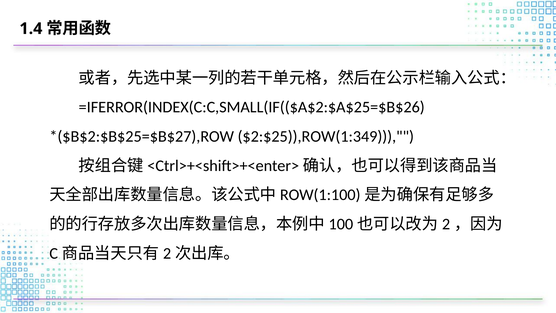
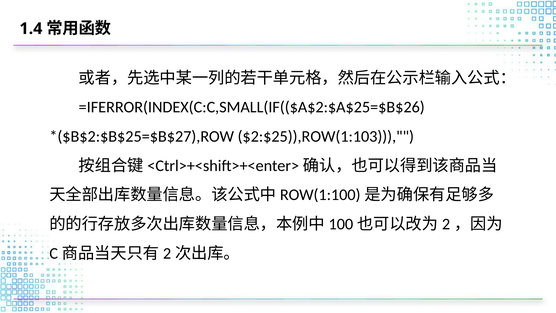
$2:$25)),ROW(1:349: $2:$25)),ROW(1:349 -> $2:$25)),ROW(1:103
